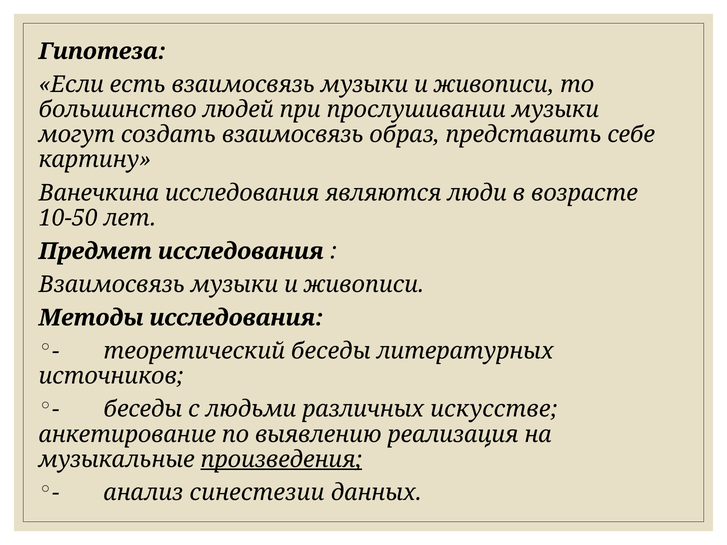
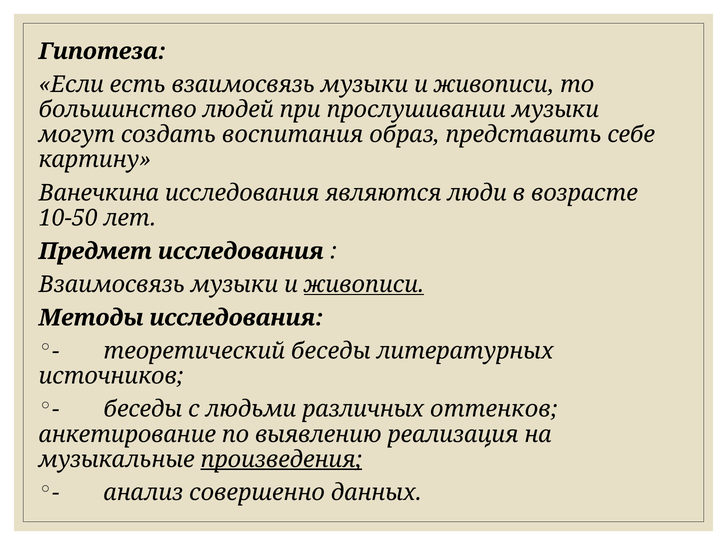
создать взаимосвязь: взаимосвязь -> воспитания
живописи at (364, 285) underline: none -> present
искусстве: искусстве -> оттенков
синестезии: синестезии -> совершенно
